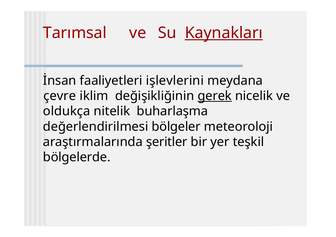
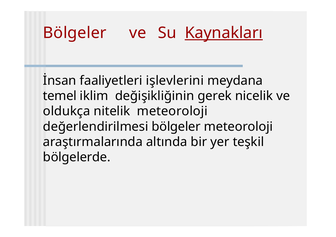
Tarımsal at (75, 33): Tarımsal -> Bölgeler
çevre: çevre -> temel
gerek underline: present -> none
nitelik buharlaşma: buharlaşma -> meteoroloji
şeritler: şeritler -> altında
